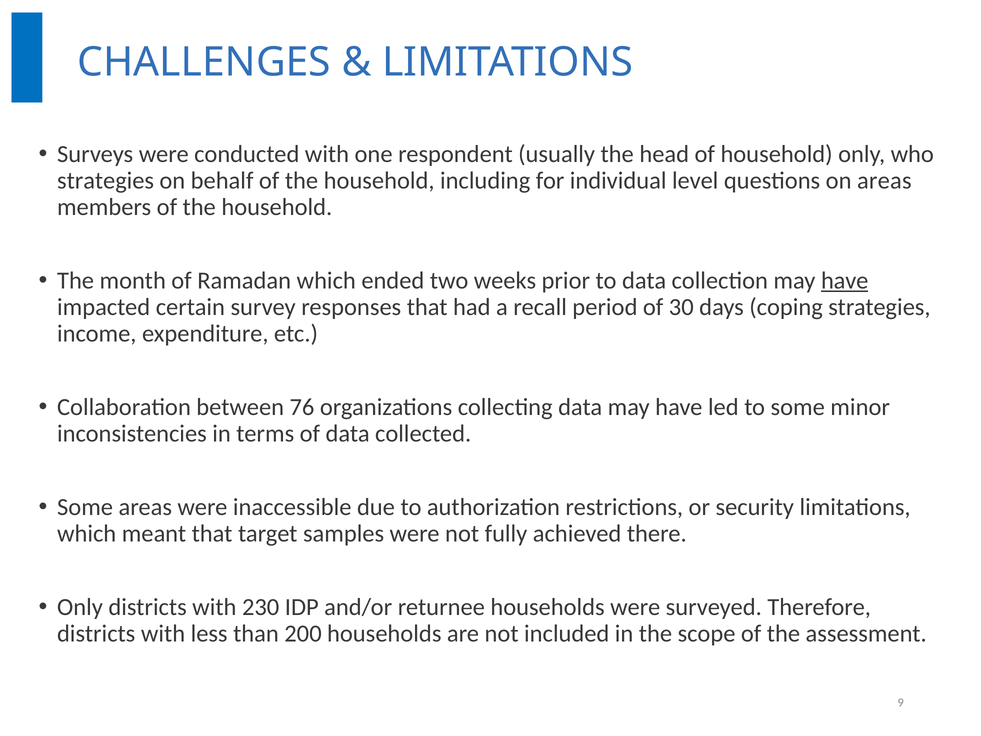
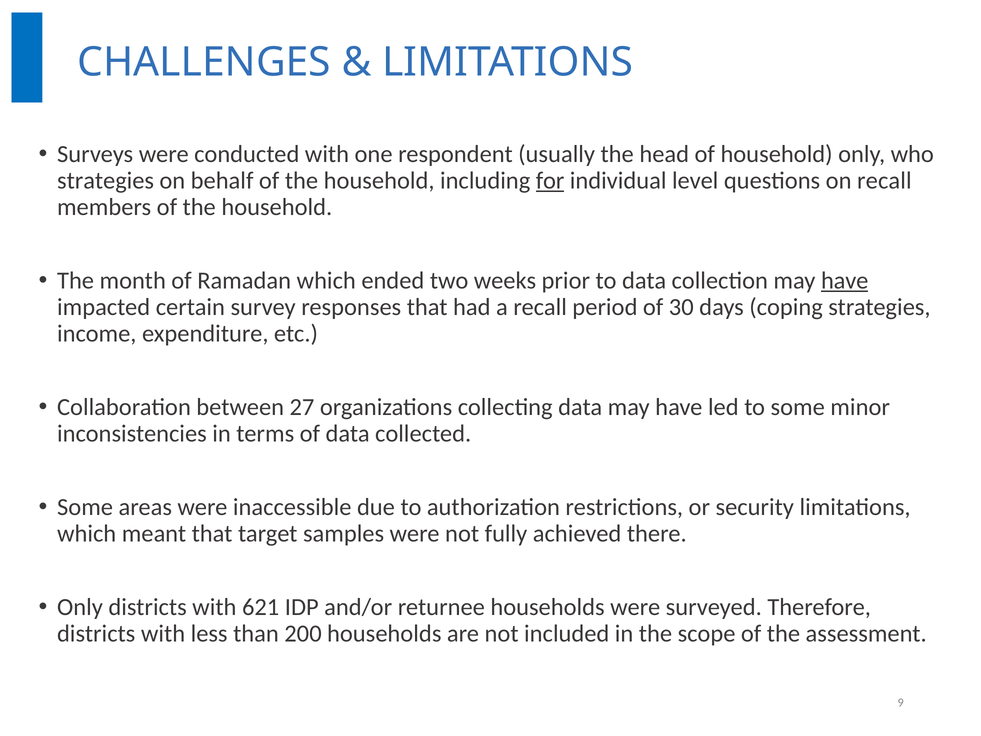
for underline: none -> present
on areas: areas -> recall
76: 76 -> 27
230: 230 -> 621
